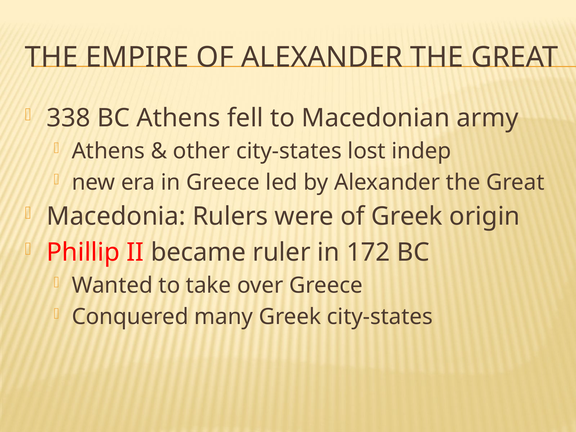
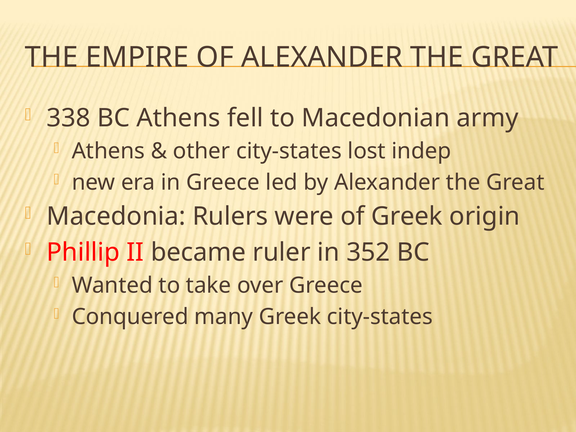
172: 172 -> 352
